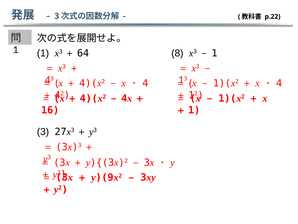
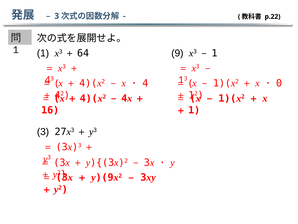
8: 8 -> 9
4 at (279, 83): 4 -> 0
